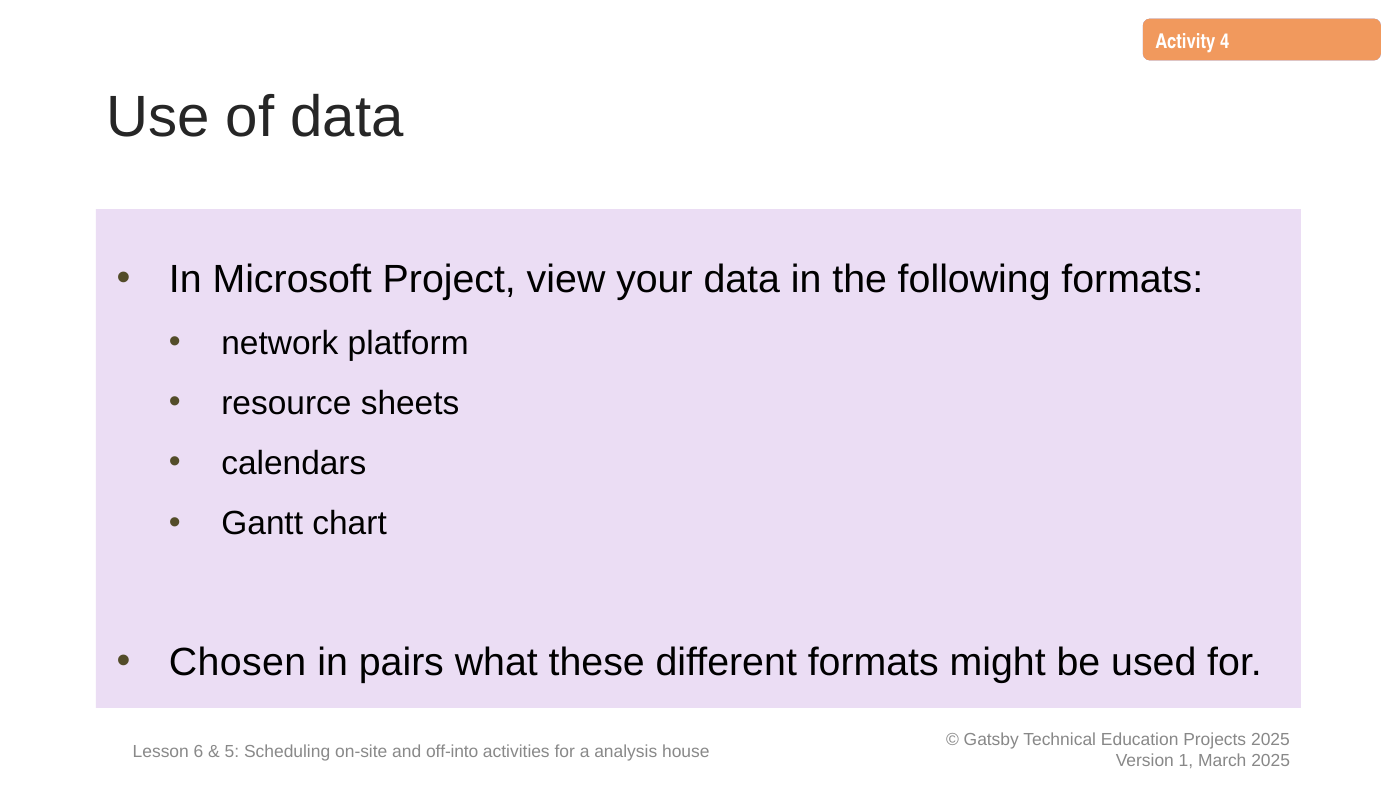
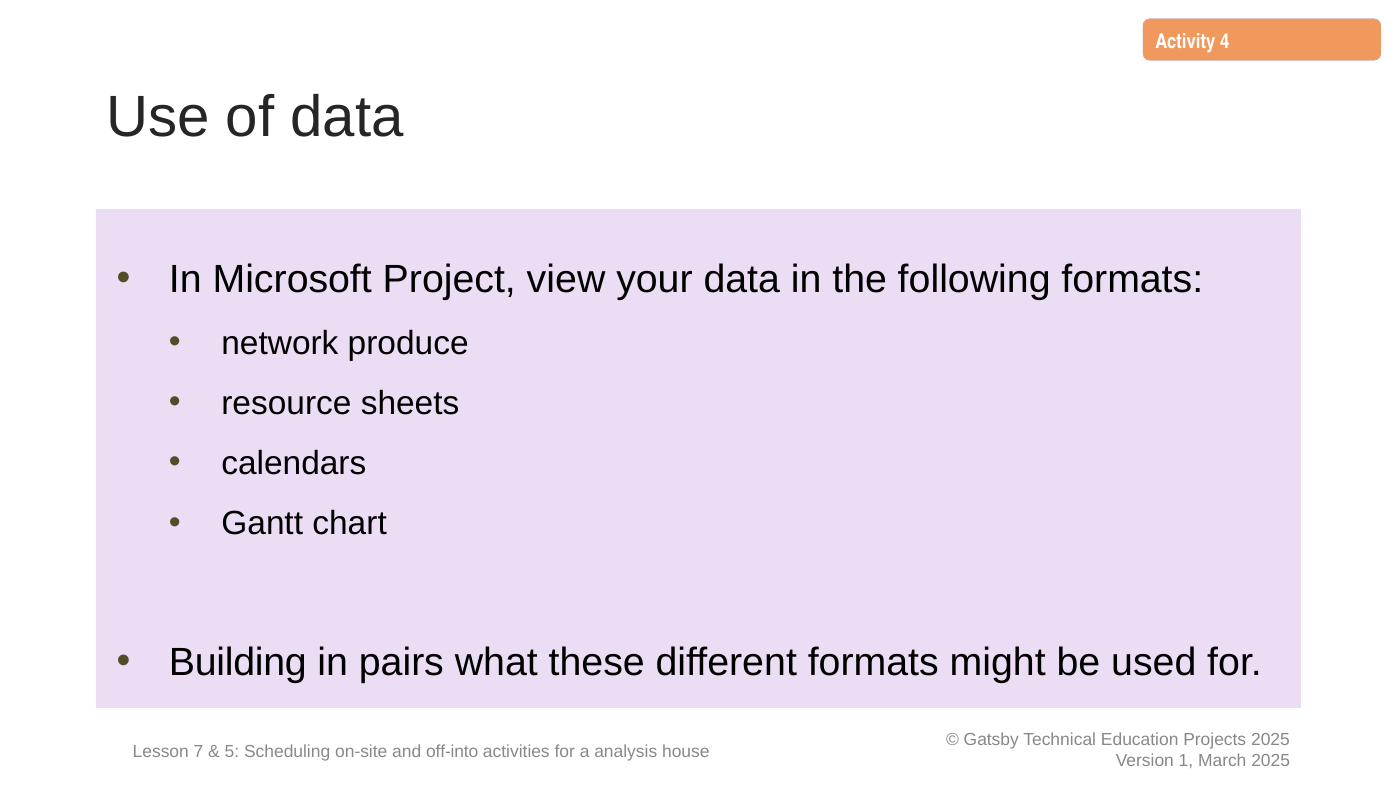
platform: platform -> produce
Chosen: Chosen -> Building
6: 6 -> 7
